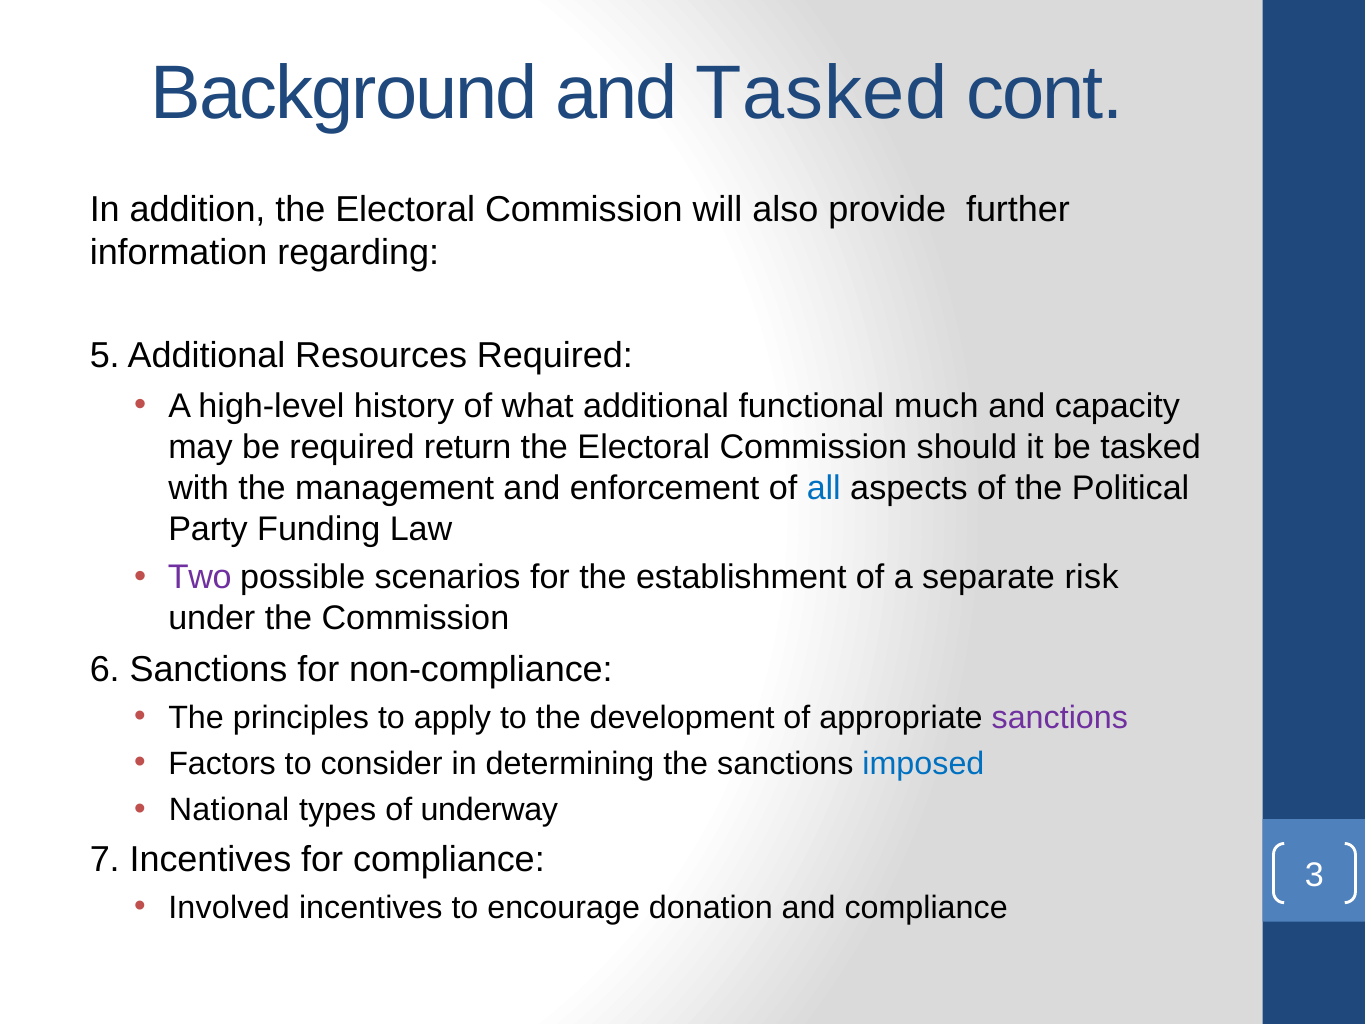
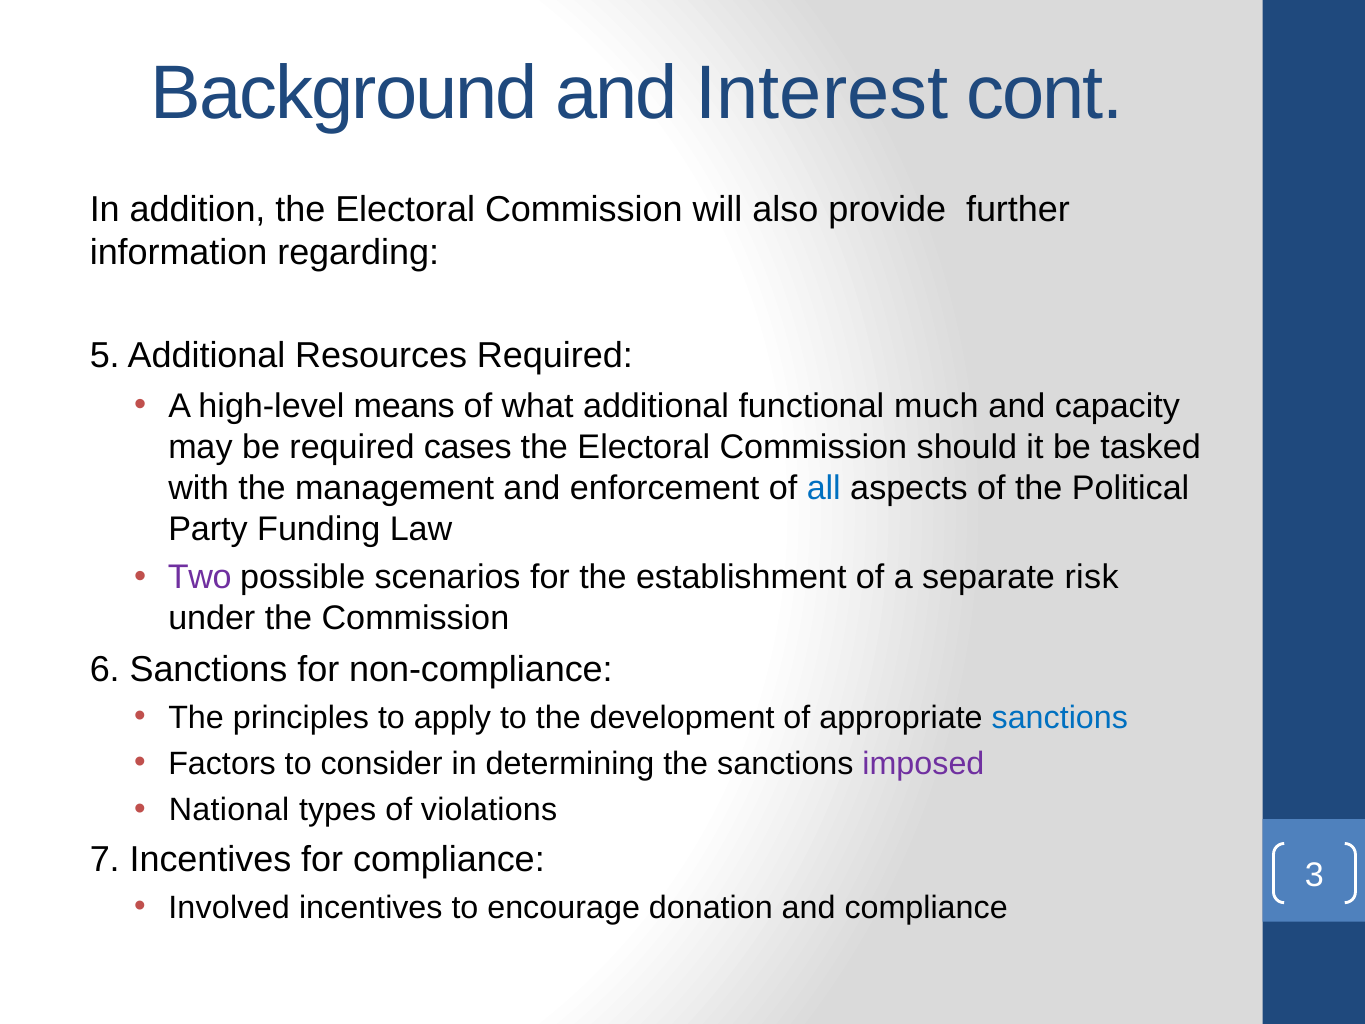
and Tasked: Tasked -> Interest
history: history -> means
return: return -> cases
sanctions at (1060, 717) colour: purple -> blue
imposed colour: blue -> purple
underway: underway -> violations
